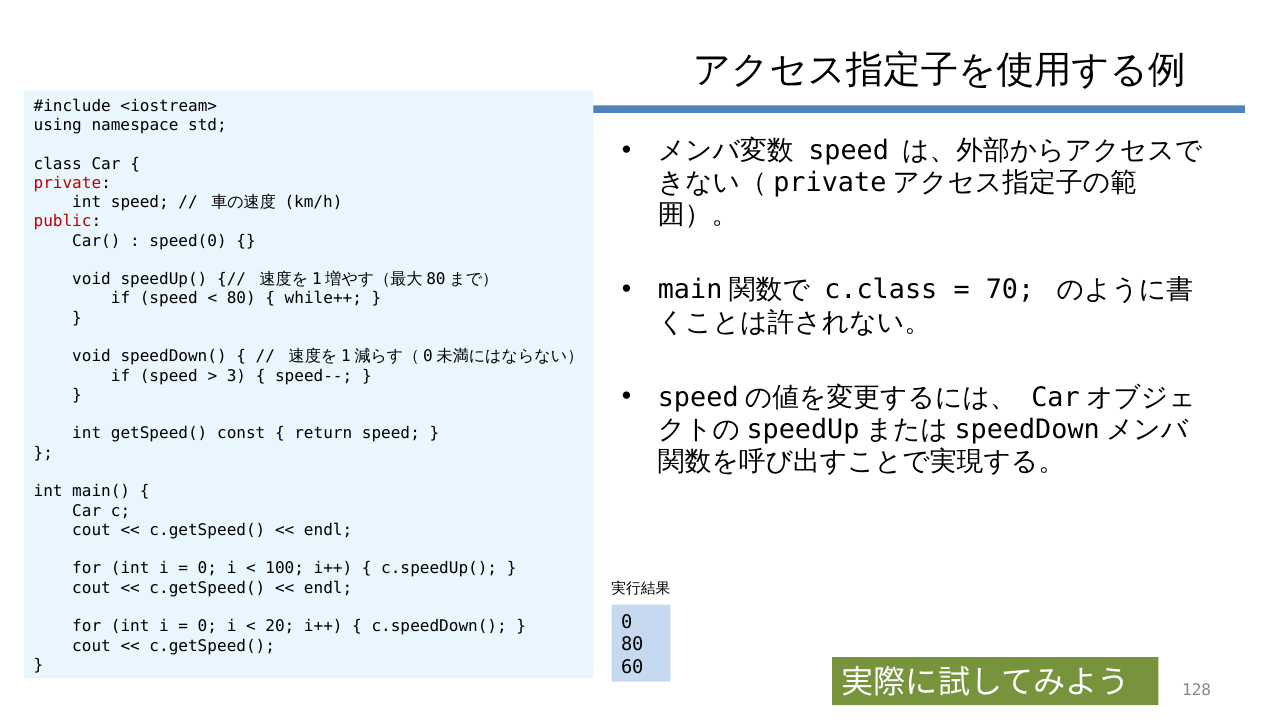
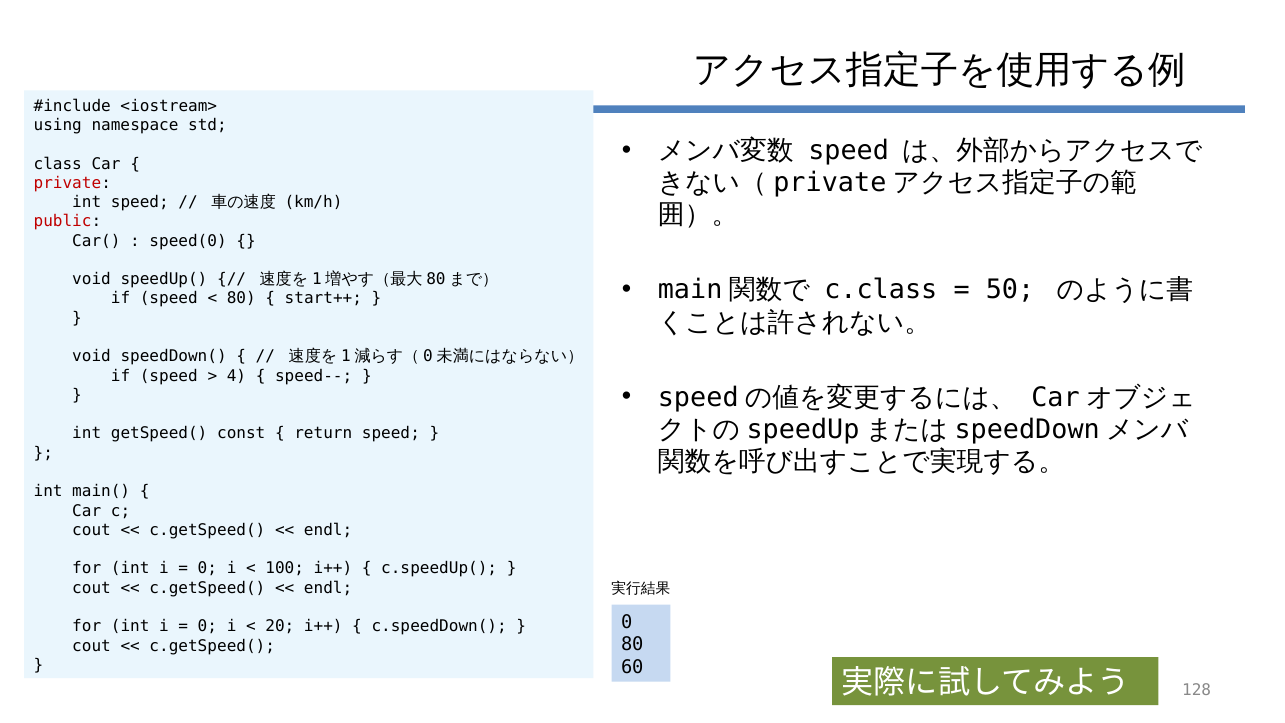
70: 70 -> 50
while++: while++ -> start++
3: 3 -> 4
